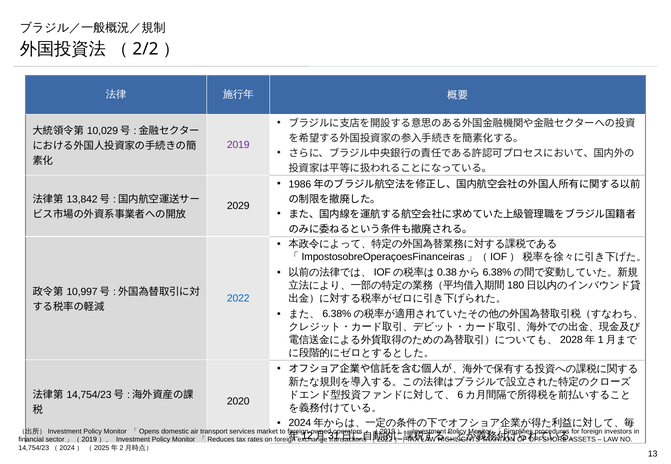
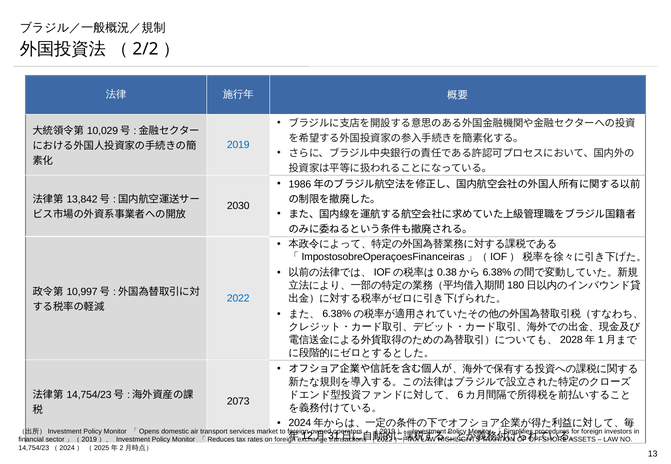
2019 colour: purple -> blue
2029: 2029 -> 2030
2020: 2020 -> 2073
